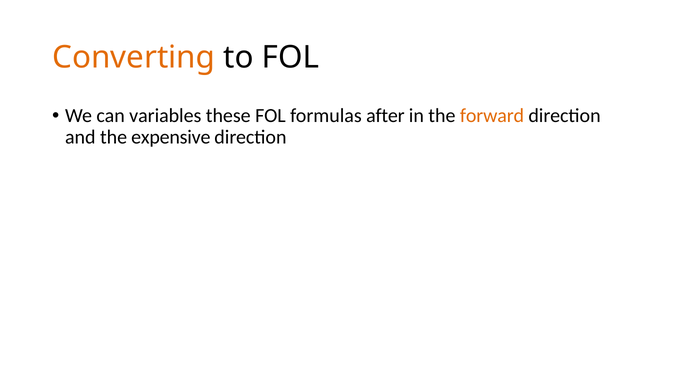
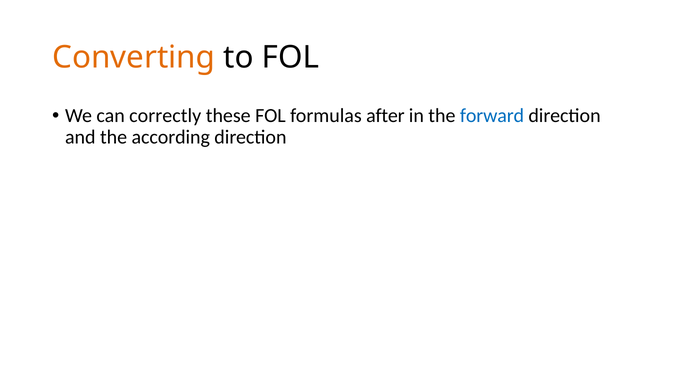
variables: variables -> correctly
forward colour: orange -> blue
expensive: expensive -> according
